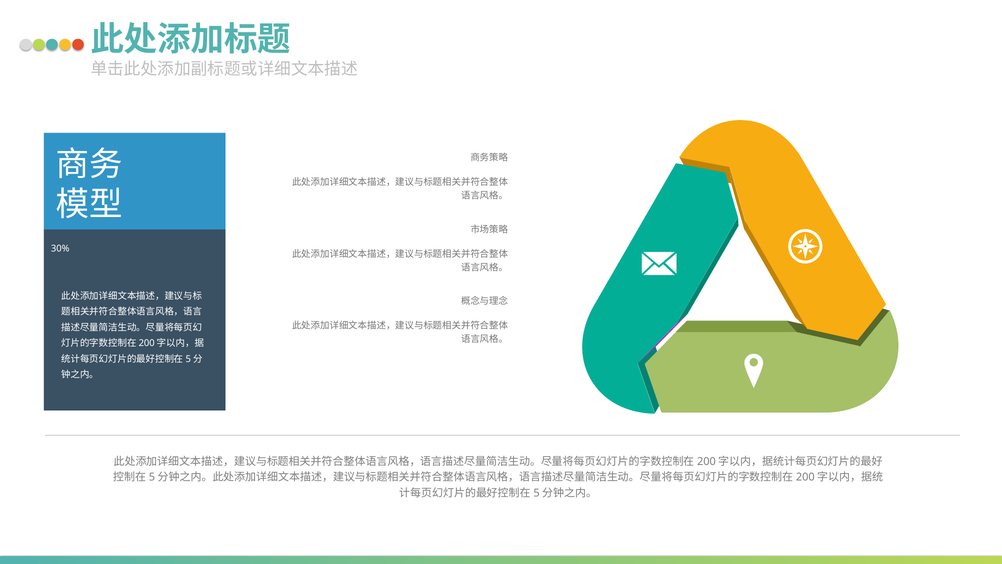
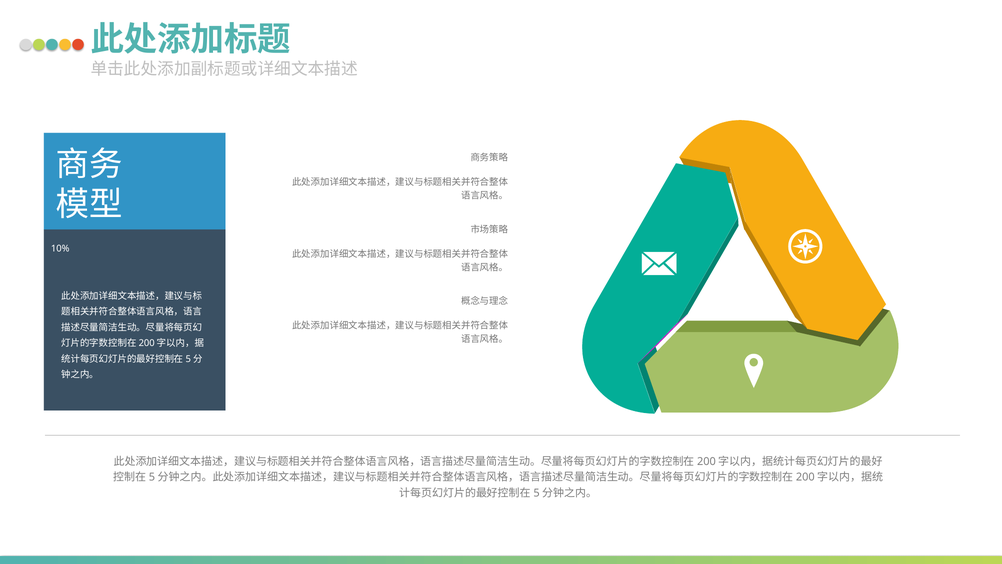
30%: 30% -> 10%
